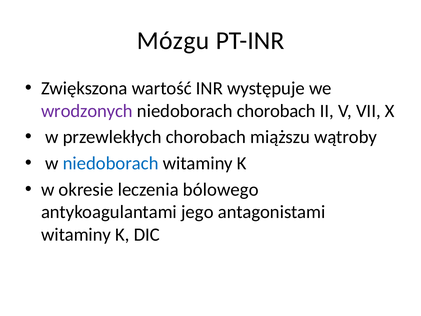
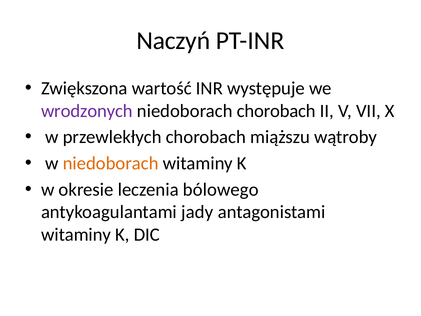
Mózgu: Mózgu -> Naczyń
niedoborach at (111, 163) colour: blue -> orange
jego: jego -> jady
